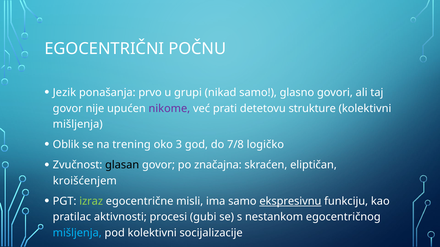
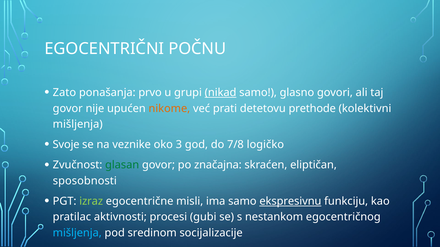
Jezik: Jezik -> Zato
nikad underline: none -> present
nikome colour: purple -> orange
strukture: strukture -> prethode
Oblik: Oblik -> Svoje
trening: trening -> veznike
glasan colour: black -> green
kroišćenjem: kroišćenjem -> sposobnosti
pod kolektivni: kolektivni -> sredinom
